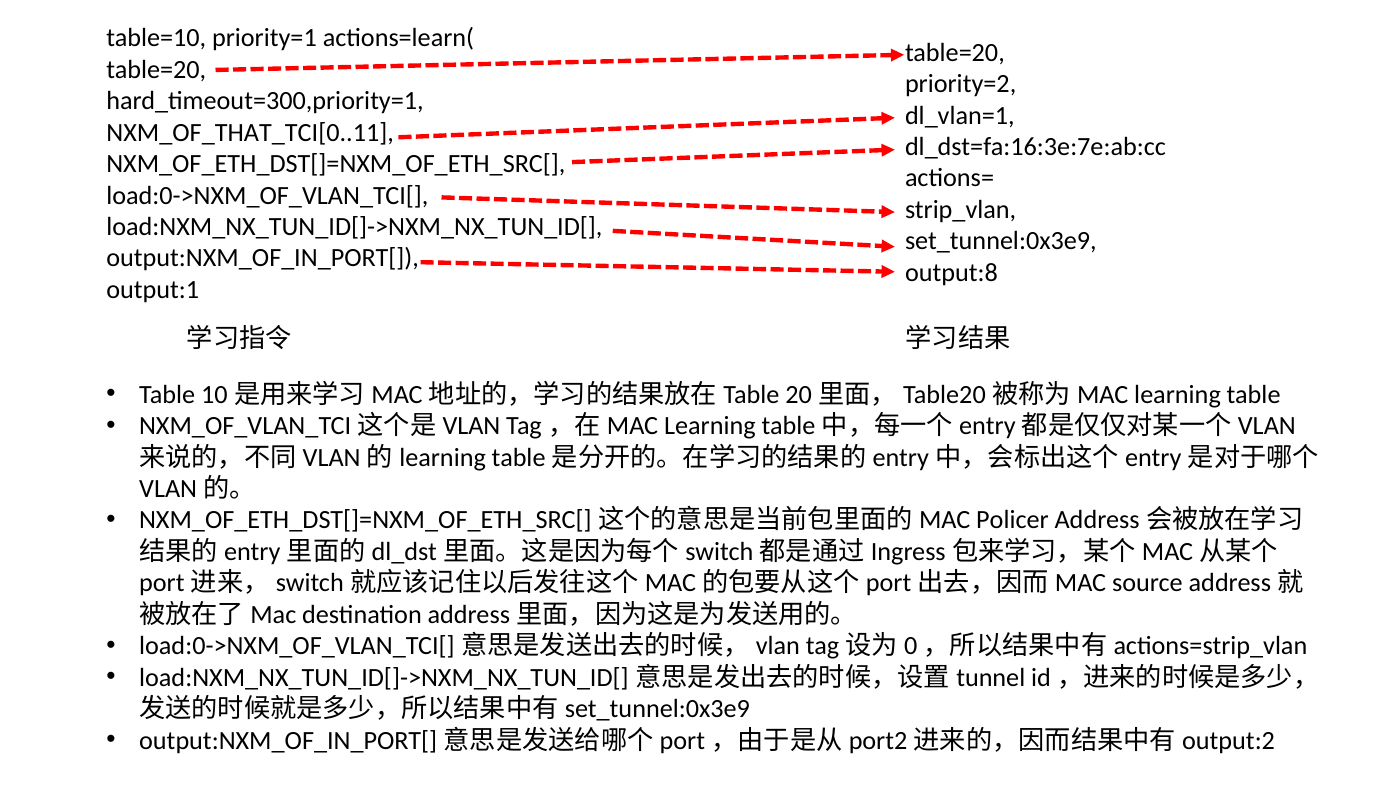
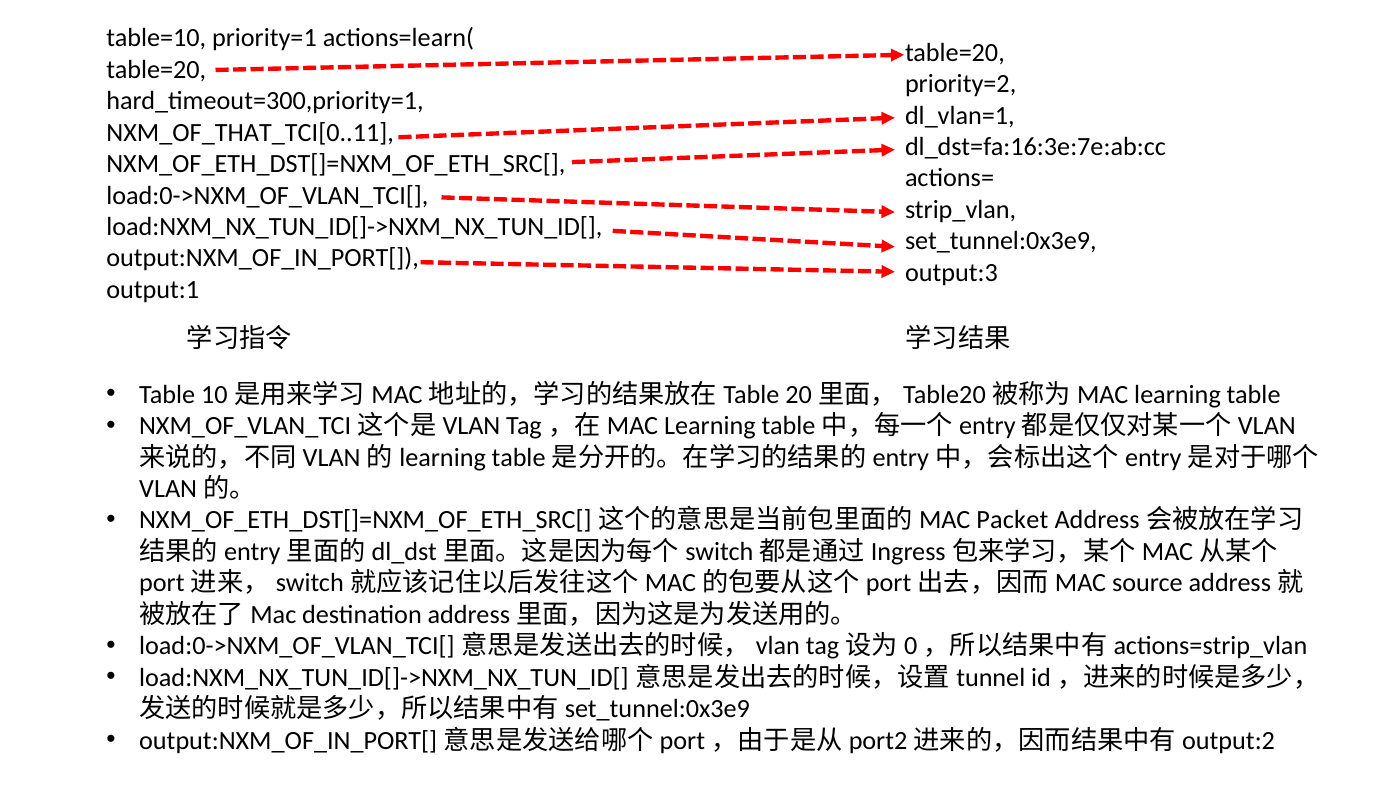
output:8: output:8 -> output:3
Policer: Policer -> Packet
